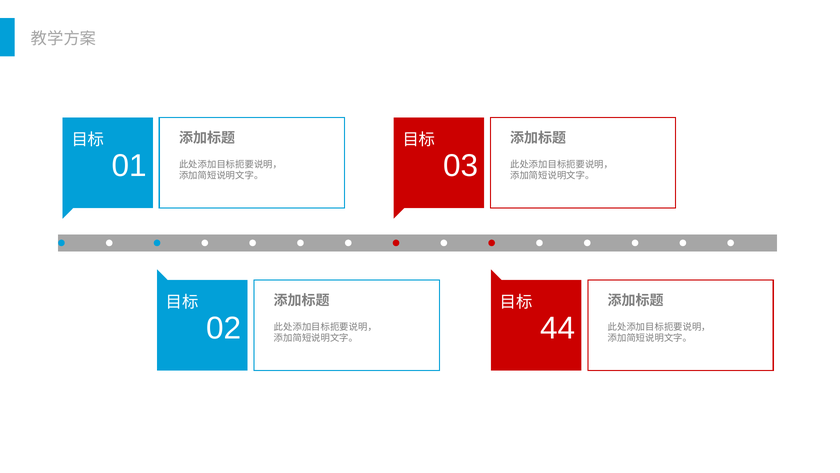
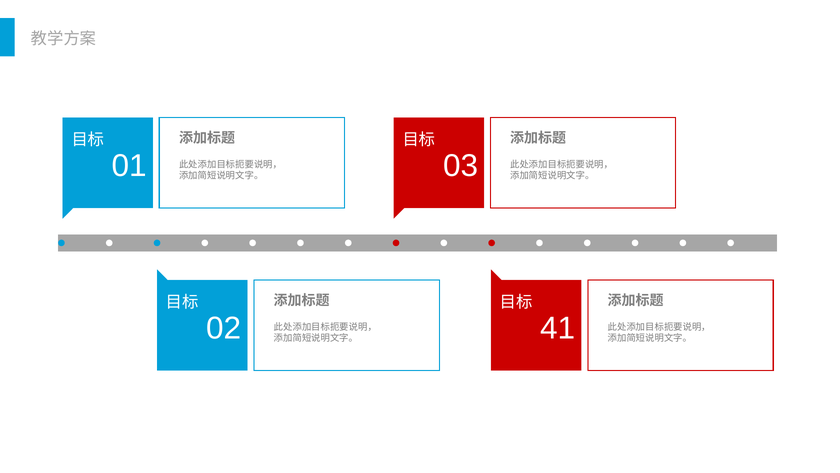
44: 44 -> 41
